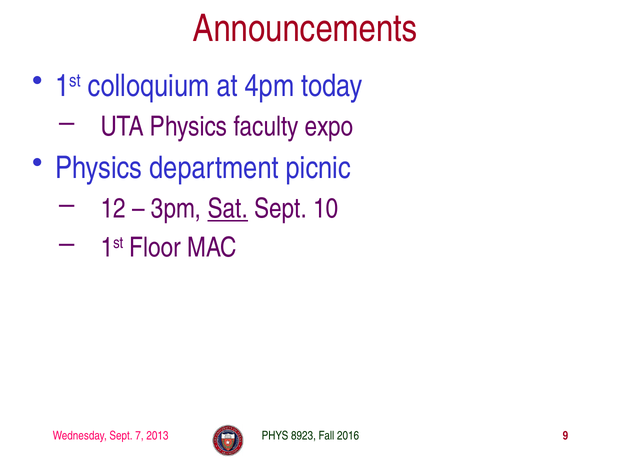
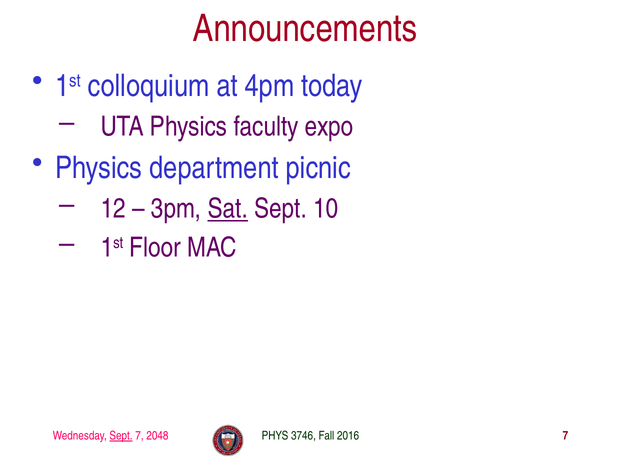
Sept at (121, 436) underline: none -> present
2013: 2013 -> 2048
8923: 8923 -> 3746
2016 9: 9 -> 7
